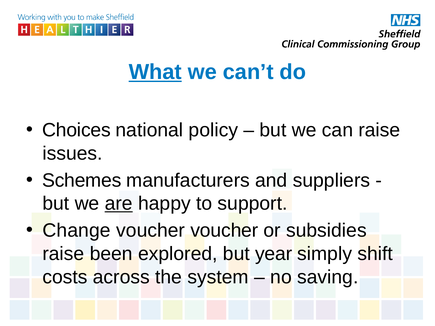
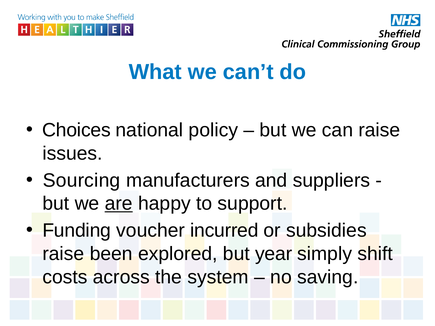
What underline: present -> none
Schemes: Schemes -> Sourcing
Change: Change -> Funding
voucher voucher: voucher -> incurred
